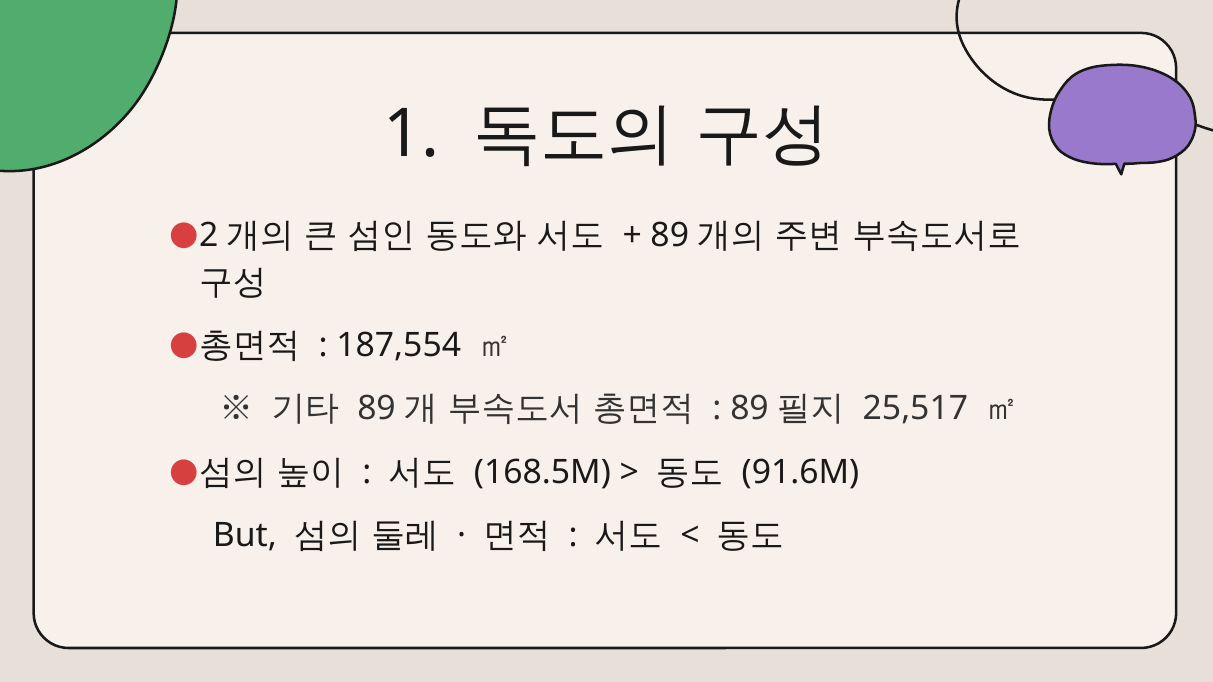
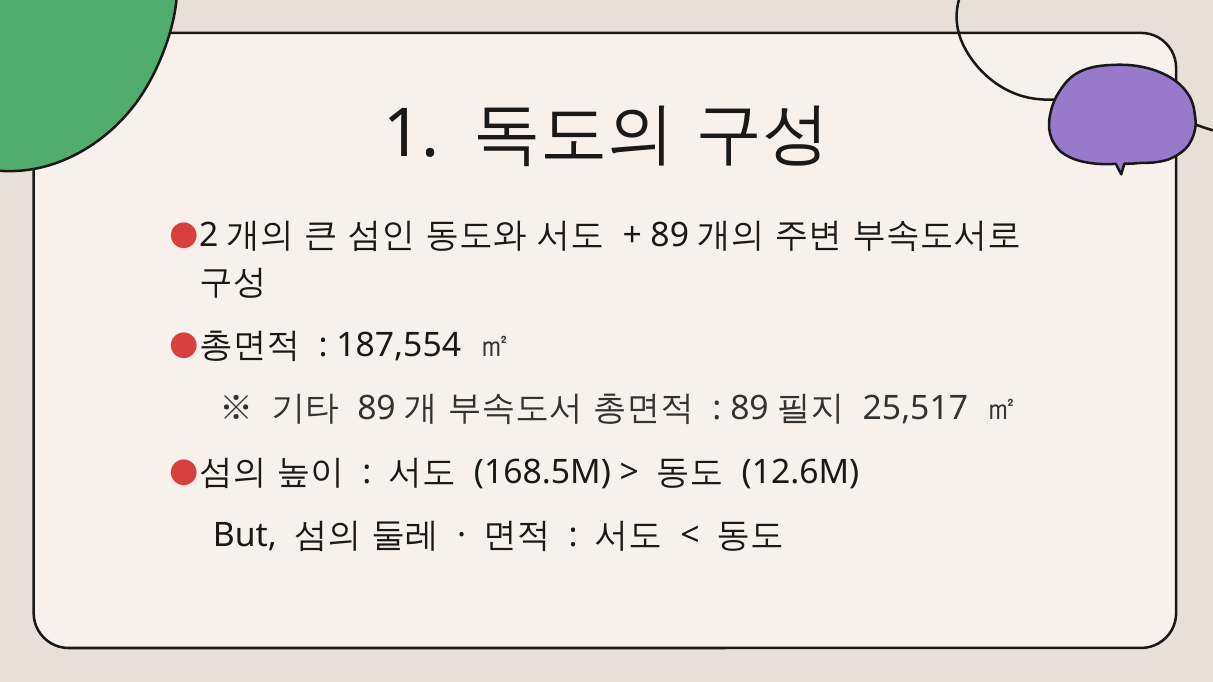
91.6M: 91.6M -> 12.6M
